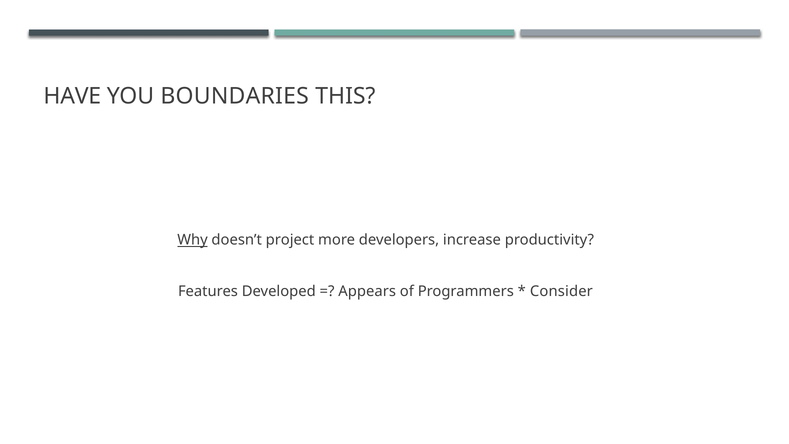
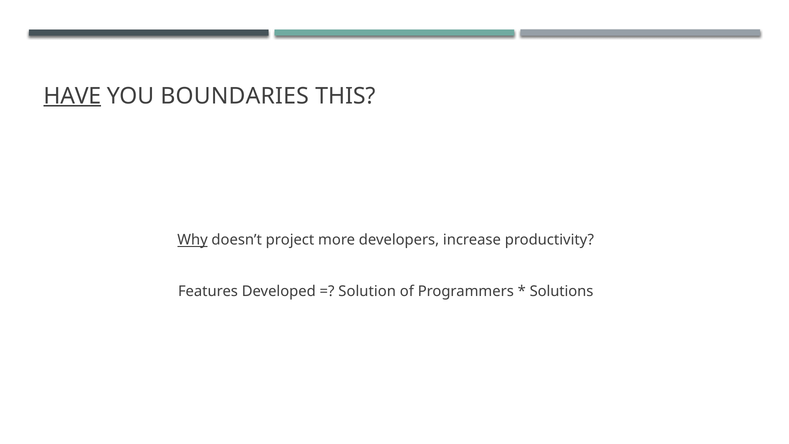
HAVE underline: none -> present
Appears: Appears -> Solution
Consider: Consider -> Solutions
